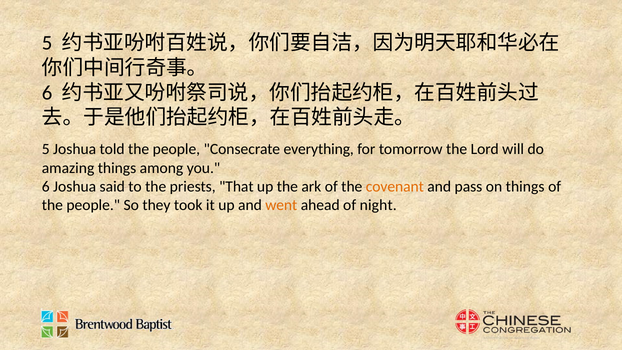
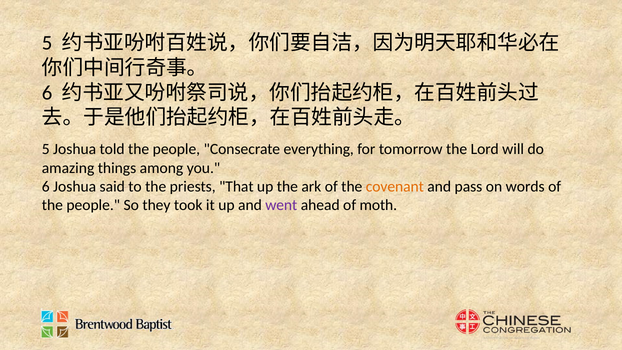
on things: things -> words
went colour: orange -> purple
night: night -> moth
